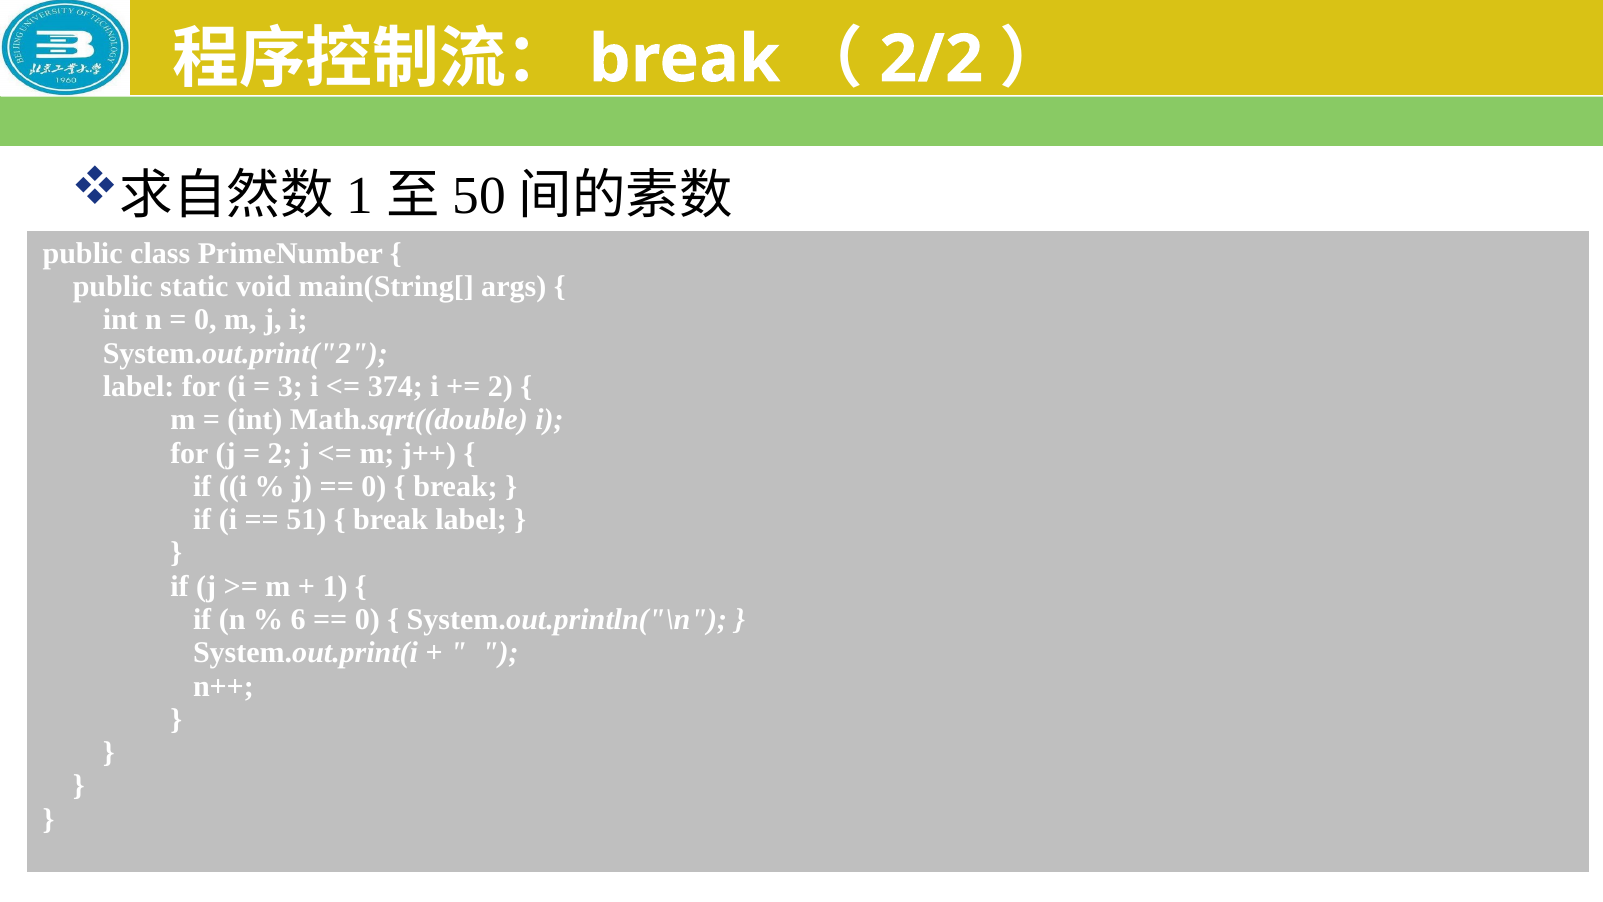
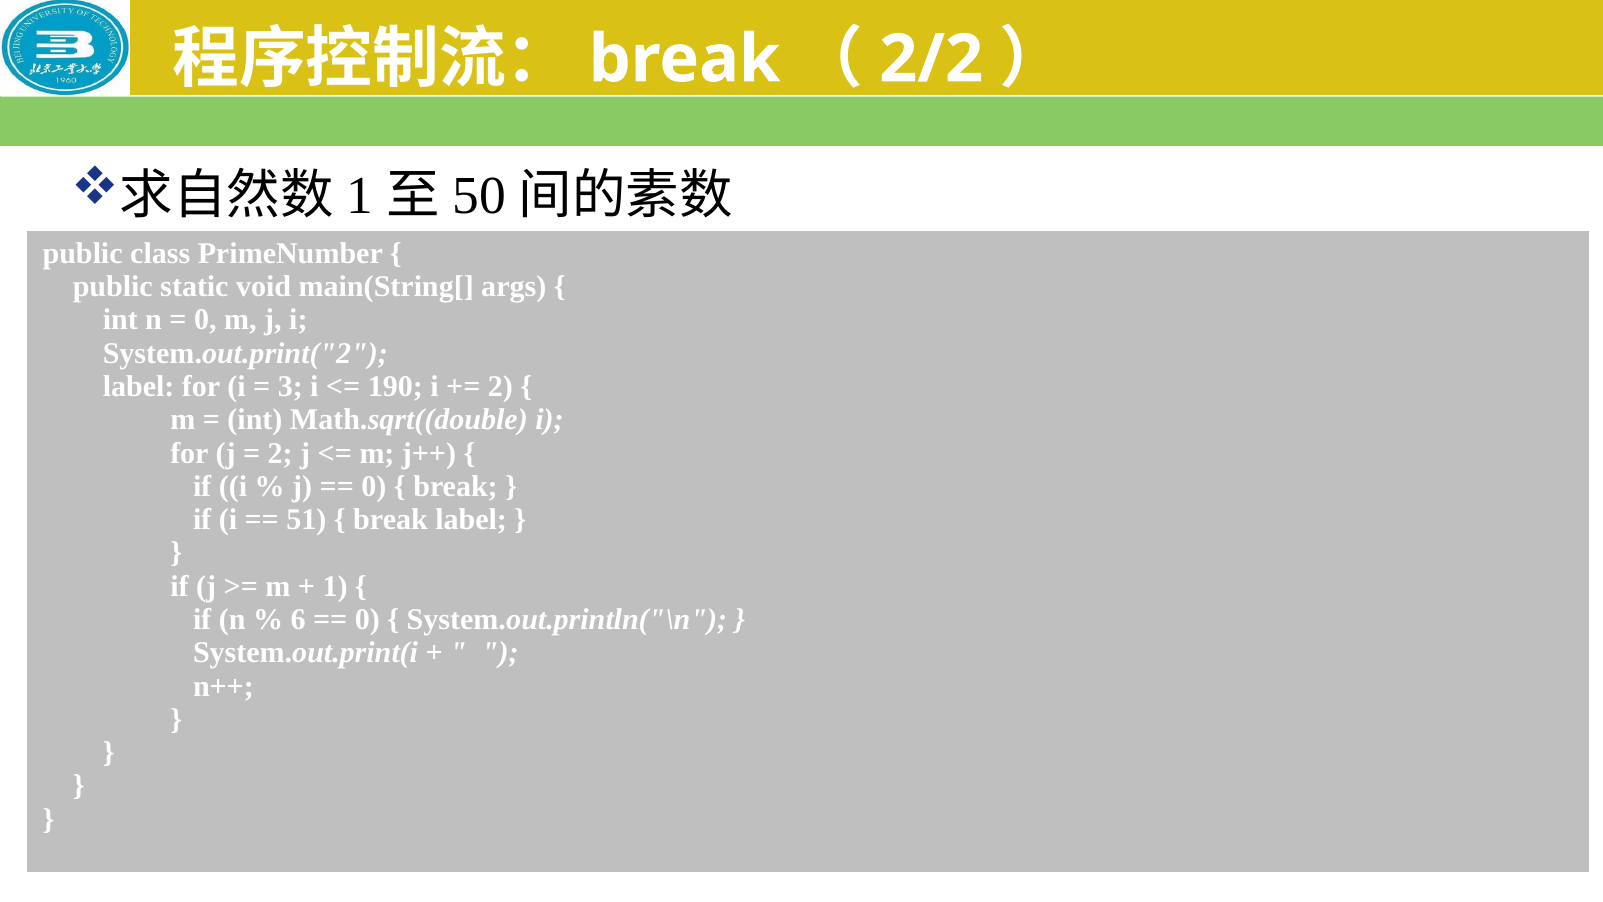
374: 374 -> 190
